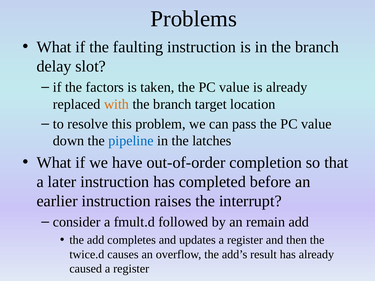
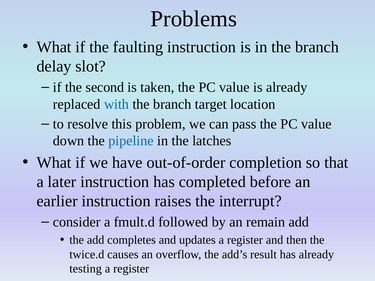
factors: factors -> second
with colour: orange -> blue
caused: caused -> testing
